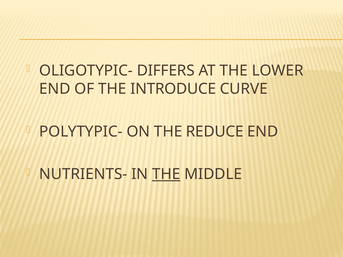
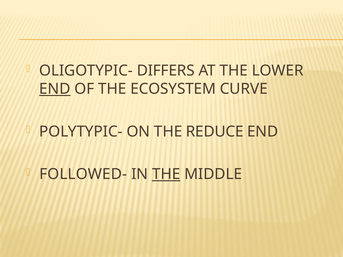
END at (55, 89) underline: none -> present
INTRODUCE: INTRODUCE -> ECOSYSTEM
NUTRIENTS-: NUTRIENTS- -> FOLLOWED-
